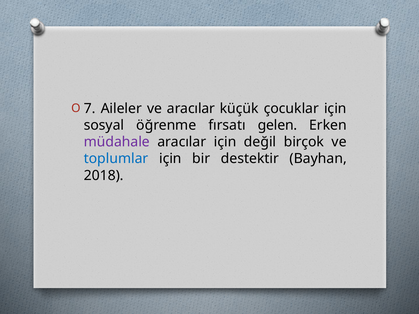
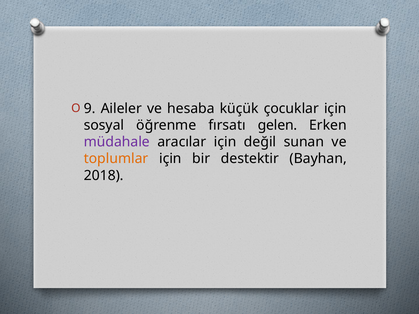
7: 7 -> 9
ve aracılar: aracılar -> hesaba
birçok: birçok -> sunan
toplumlar colour: blue -> orange
